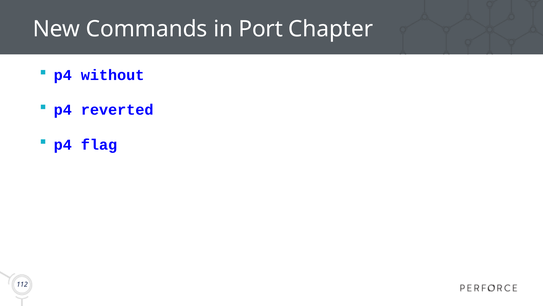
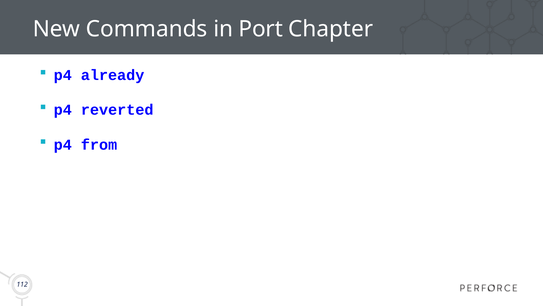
without: without -> already
flag: flag -> from
